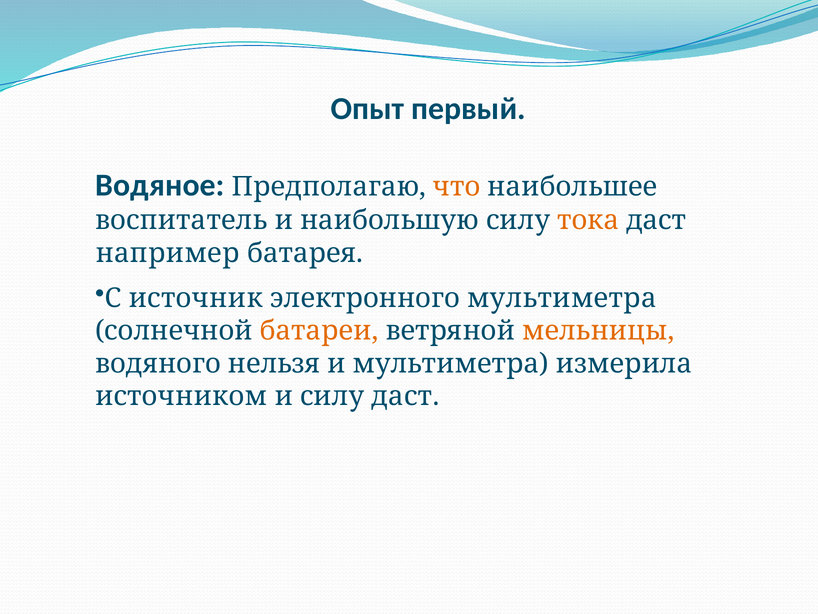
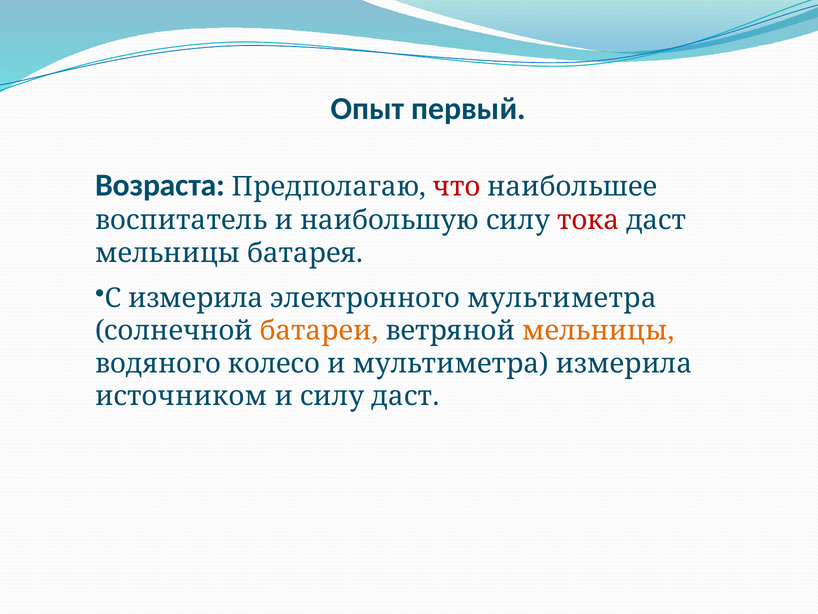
Водяное: Водяное -> Возраста
что colour: orange -> red
тока colour: orange -> red
например at (168, 253): например -> мельницы
С источник: источник -> измерила
нельзя: нельзя -> колесо
